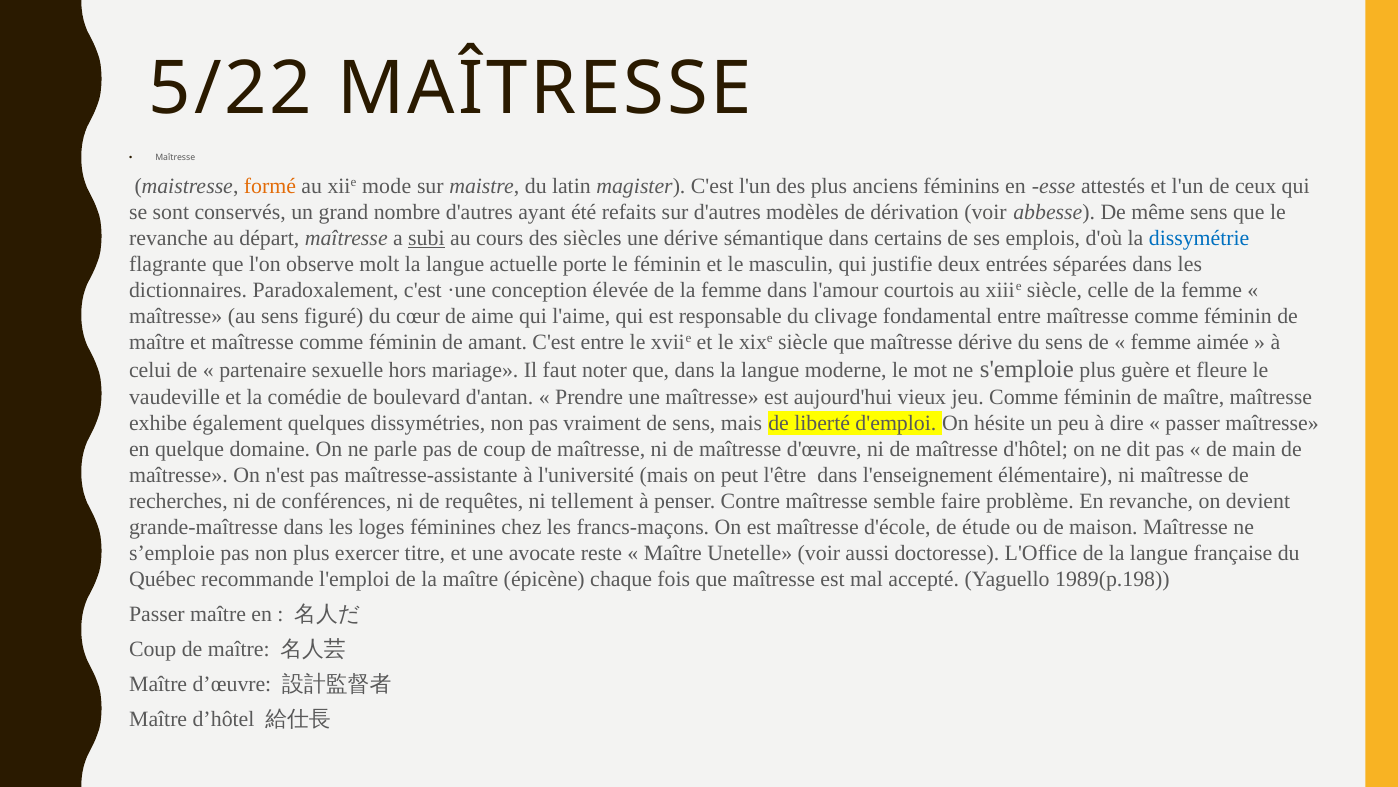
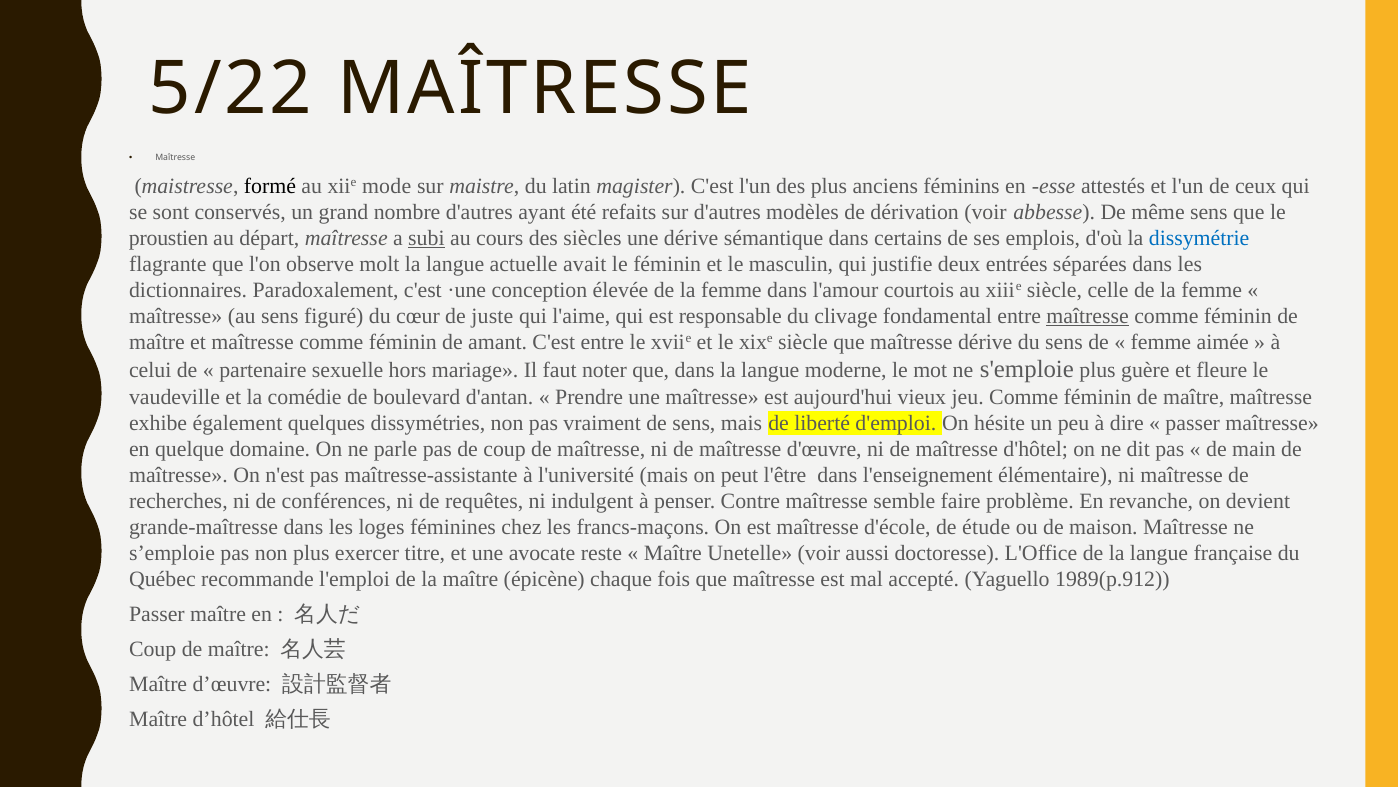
formé colour: orange -> black
revanche at (168, 238): revanche -> proustien
porte: porte -> avait
aime: aime -> juste
maîtresse at (1088, 316) underline: none -> present
tellement: tellement -> indulgent
1989(p.198: 1989(p.198 -> 1989(p.912
